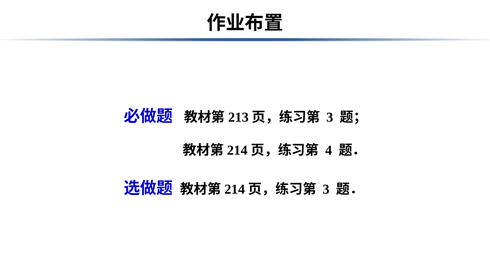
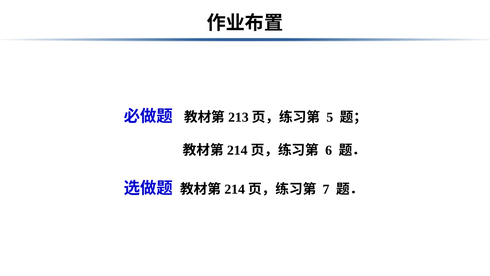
3 at (330, 117): 3 -> 5
4: 4 -> 6
3 at (326, 189): 3 -> 7
